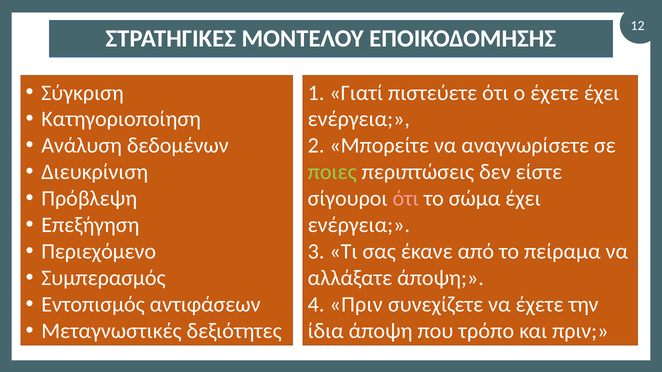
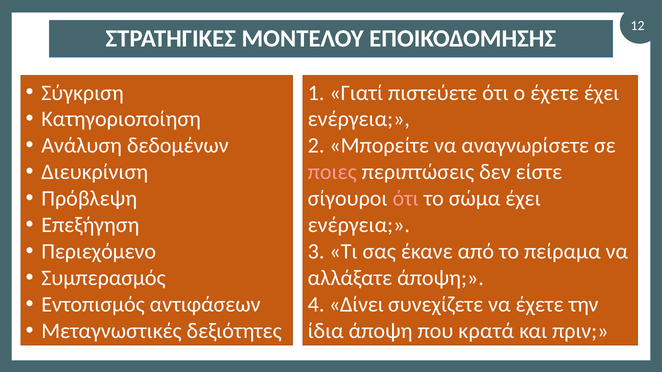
ποιες colour: light green -> pink
4 Πριν: Πριν -> Δίνει
τρόπο: τρόπο -> κρατά
